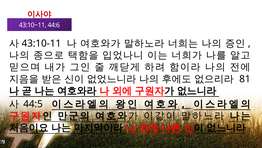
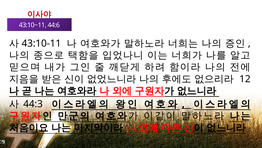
81: 81 -> 12
44:5: 44:5 -> 44:3
